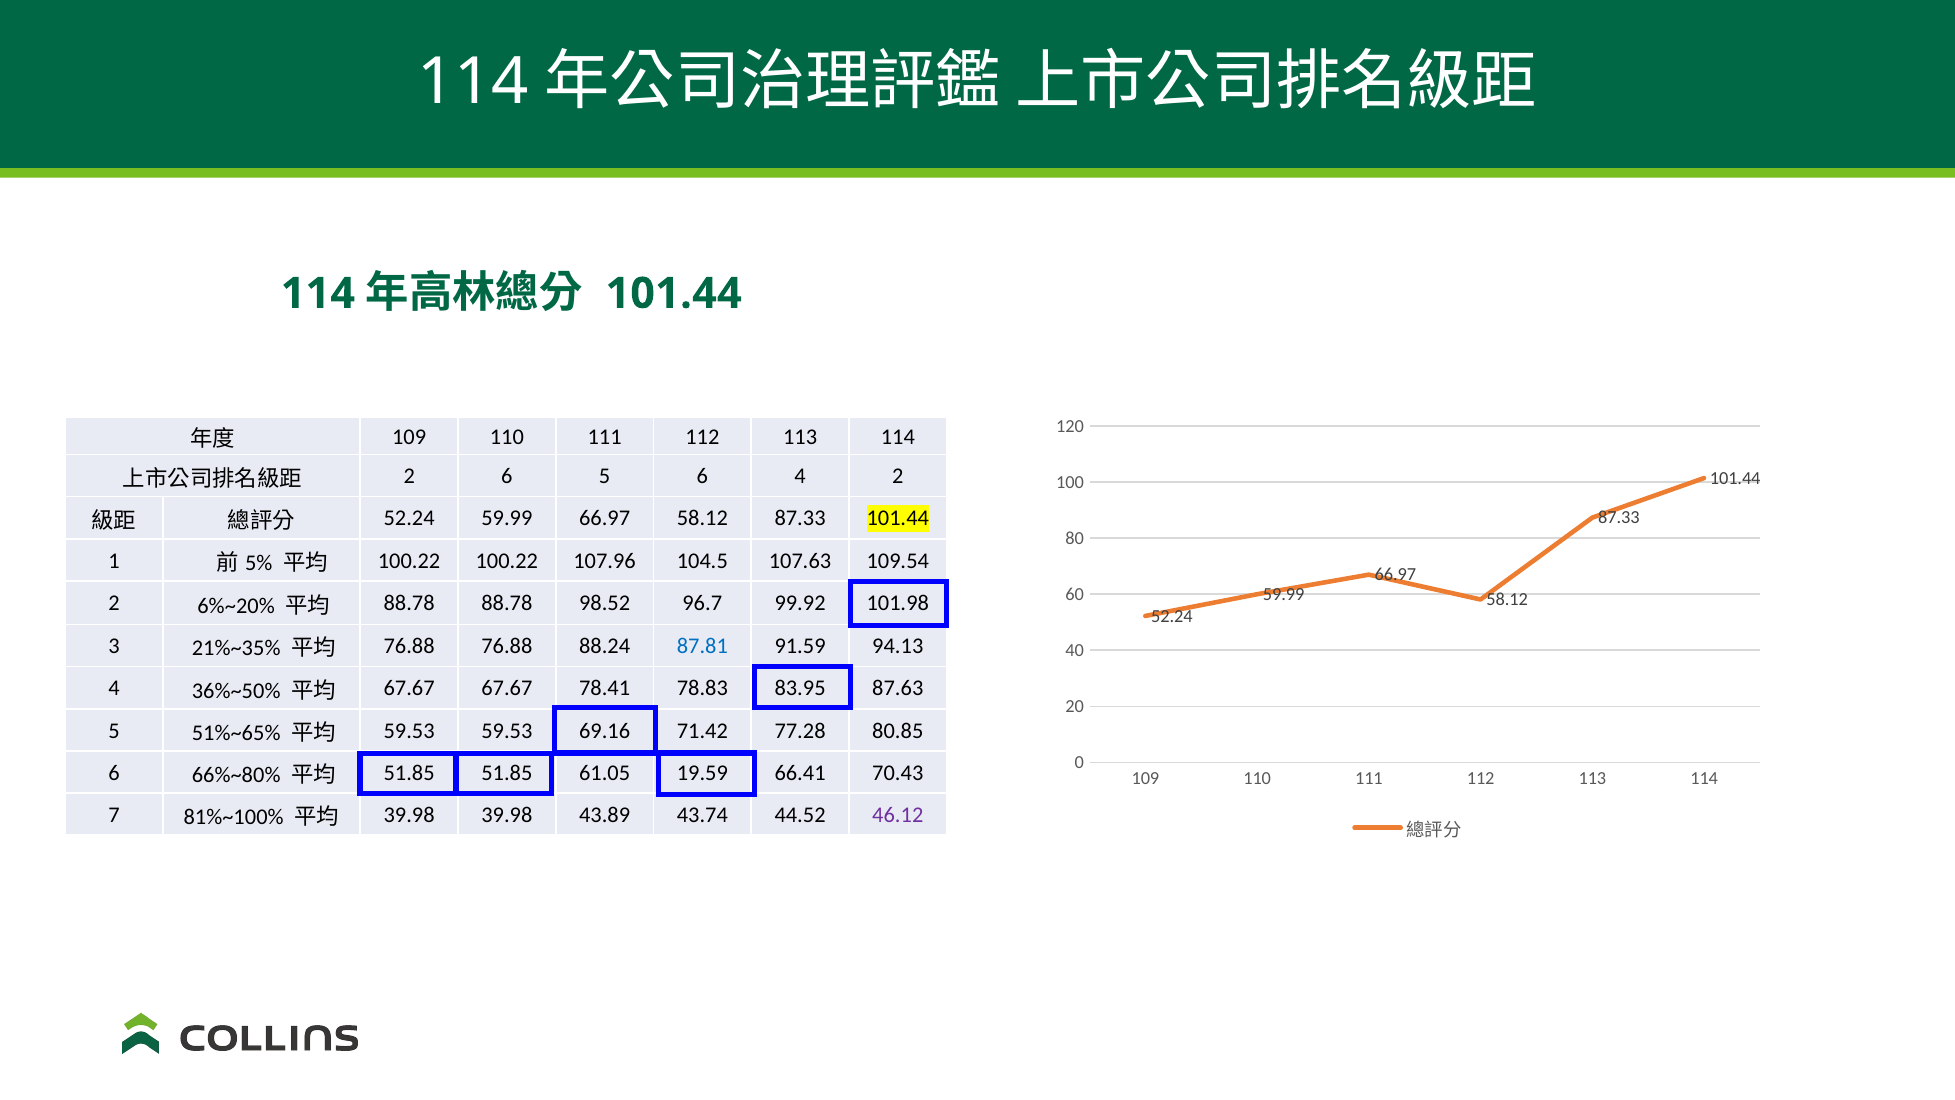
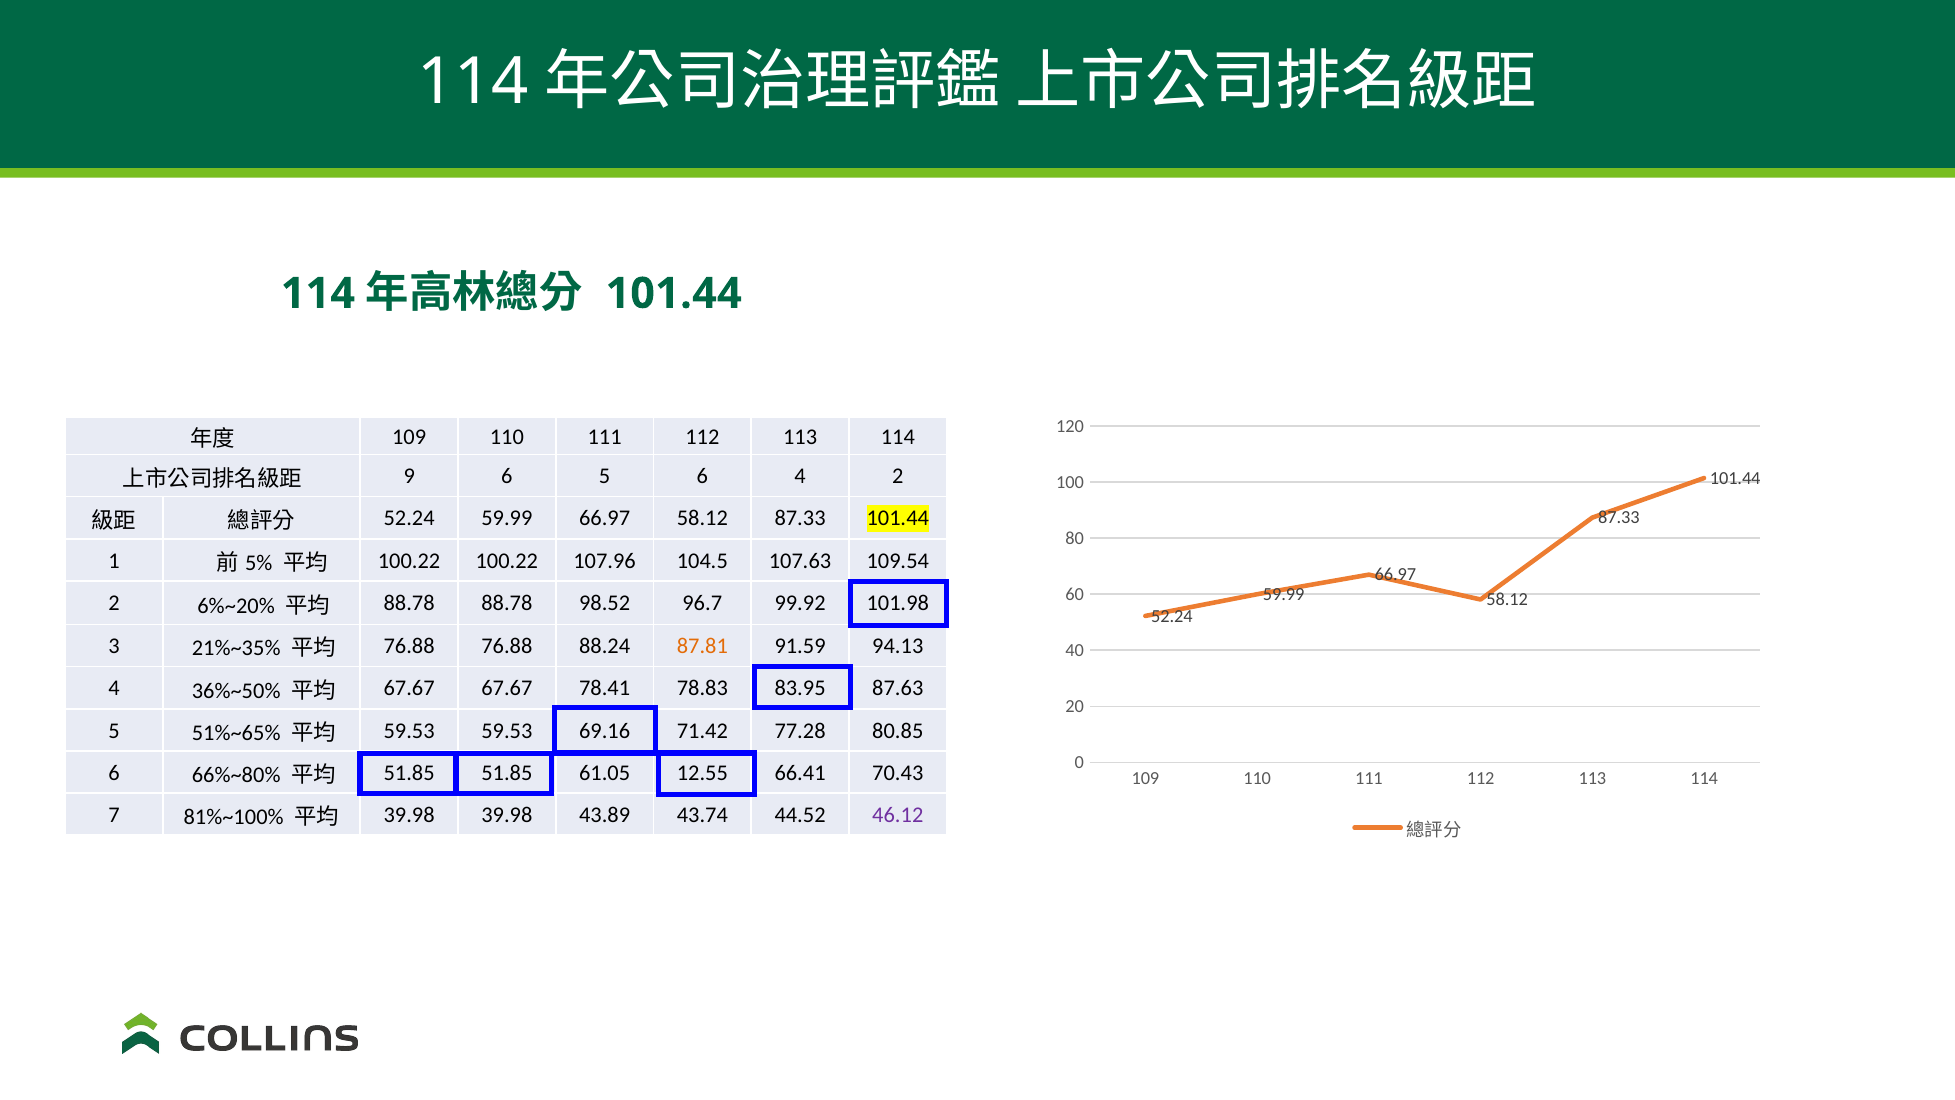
2 at (409, 476): 2 -> 9
87.81 colour: blue -> orange
19.59: 19.59 -> 12.55
